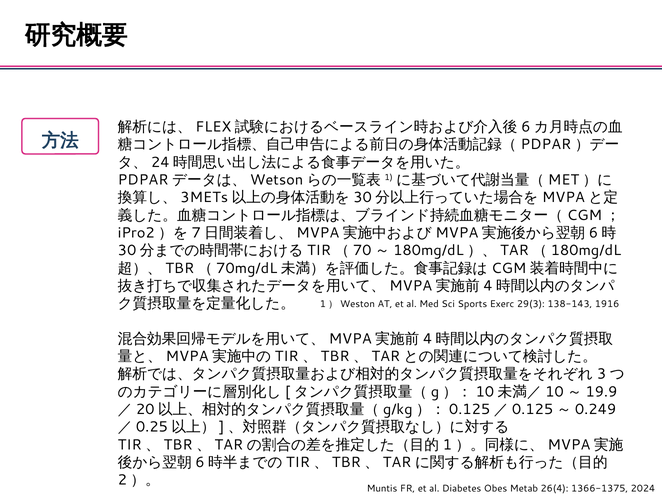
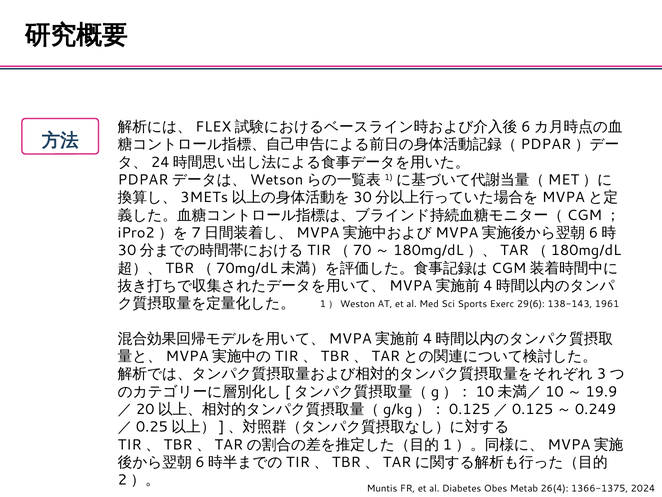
29(3: 29(3 -> 29(6
1916: 1916 -> 1961
